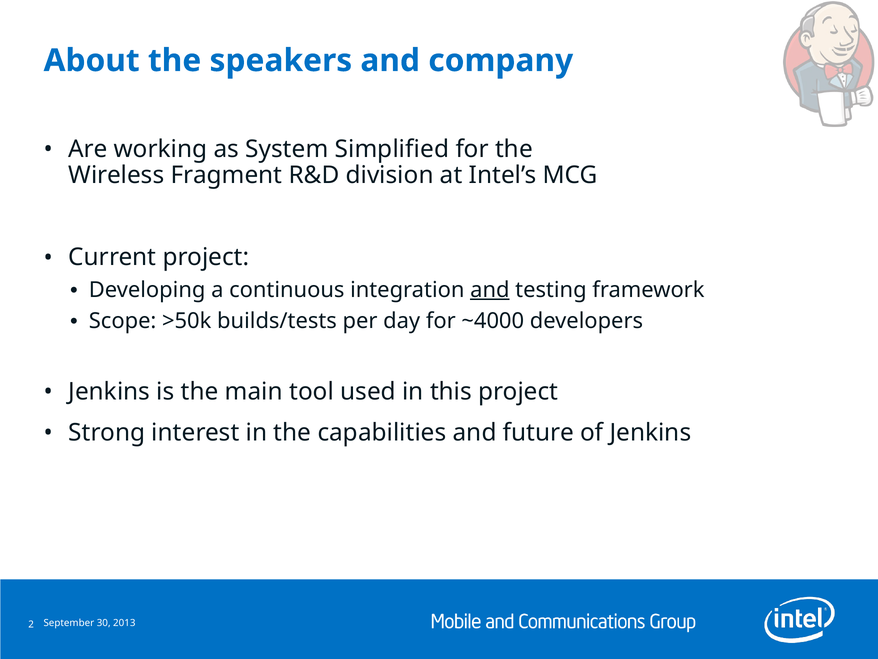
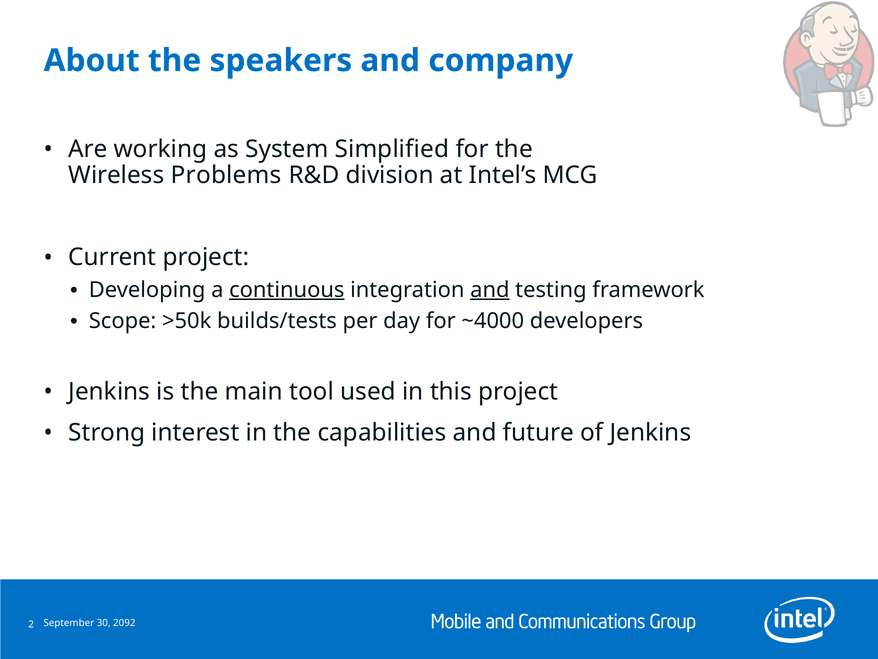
Fragment: Fragment -> Problems
continuous underline: none -> present
2013: 2013 -> 2092
